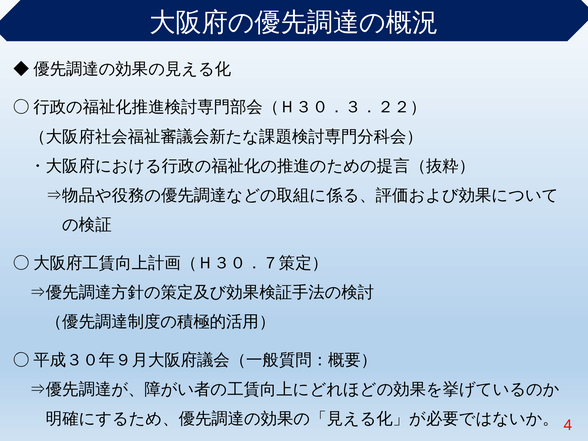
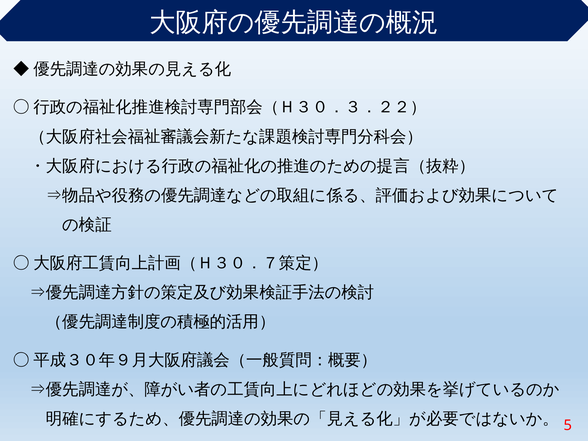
4: 4 -> 5
